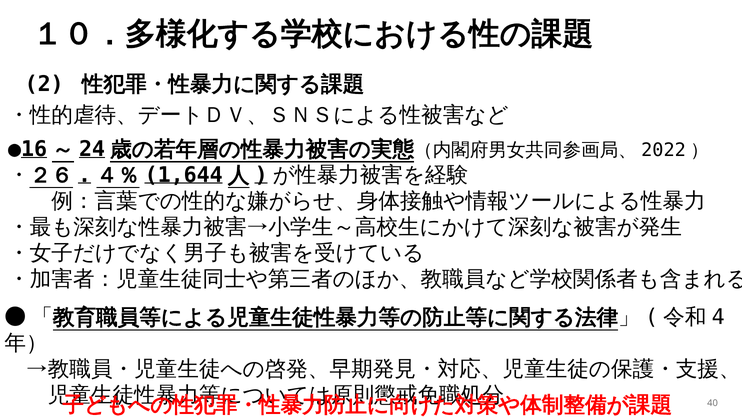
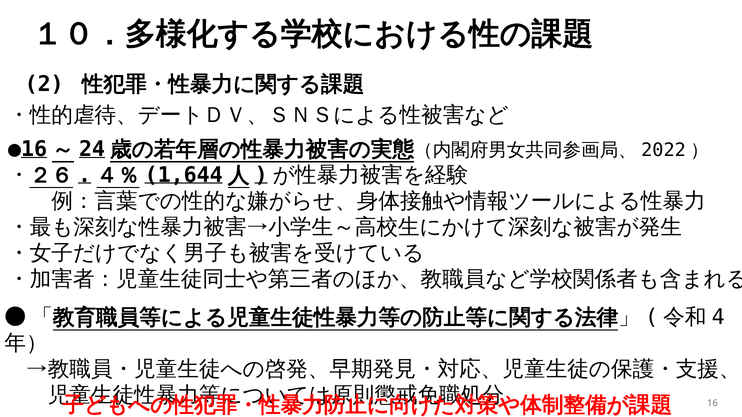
40: 40 -> 16
